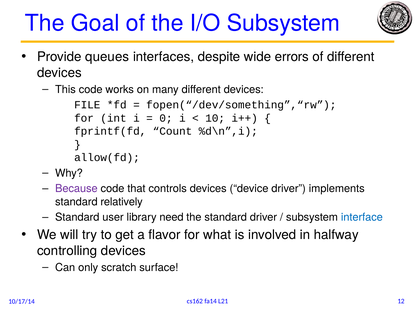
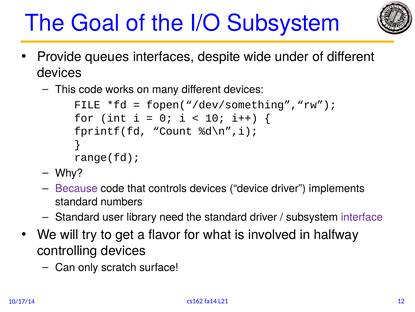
errors: errors -> under
allow(fd: allow(fd -> range(fd
relatively: relatively -> numbers
interface colour: blue -> purple
